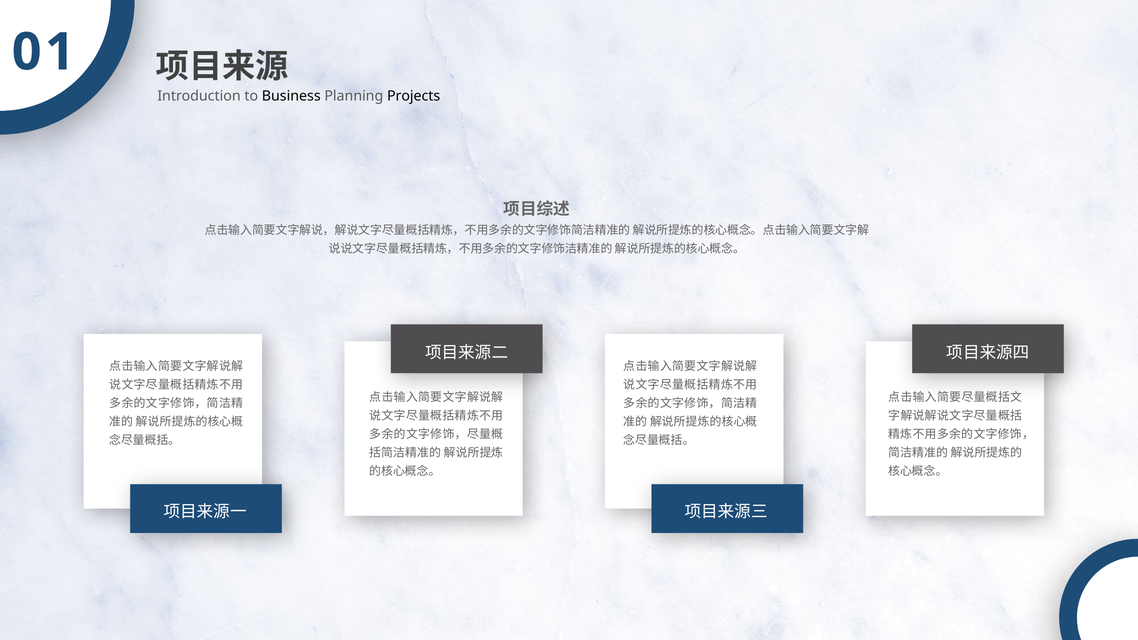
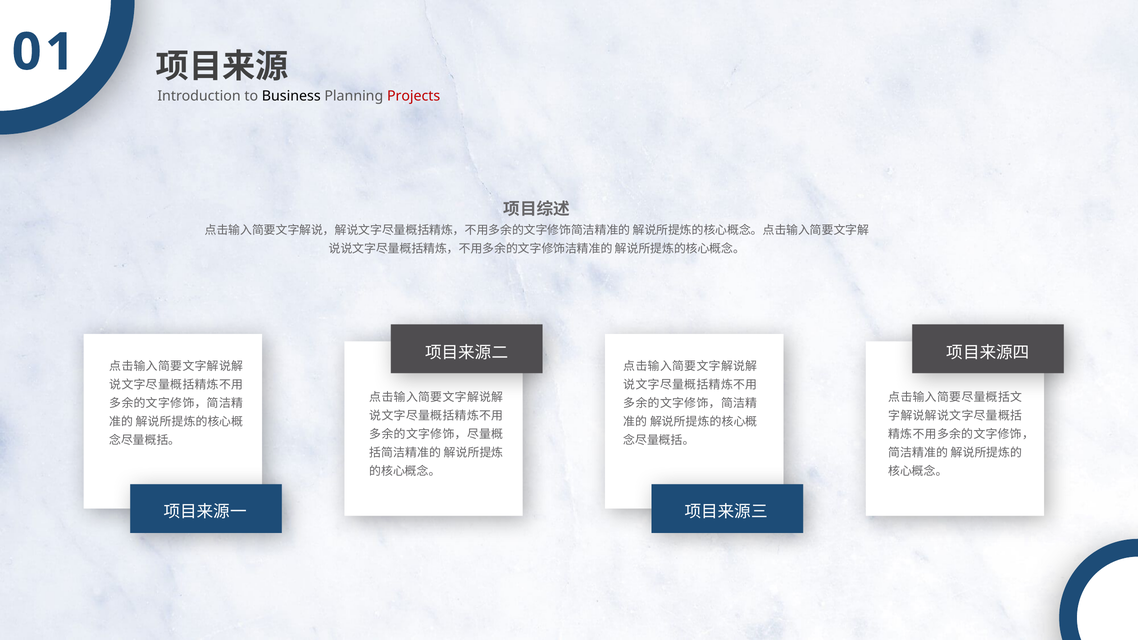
Projects colour: black -> red
